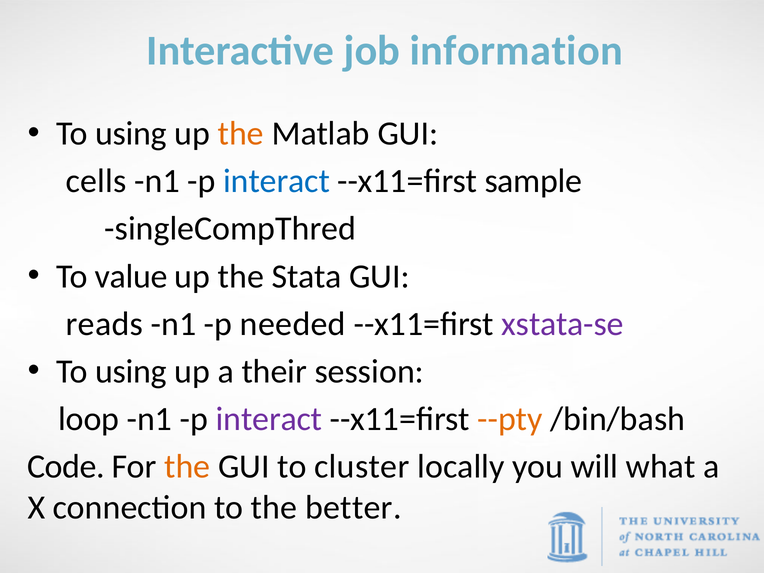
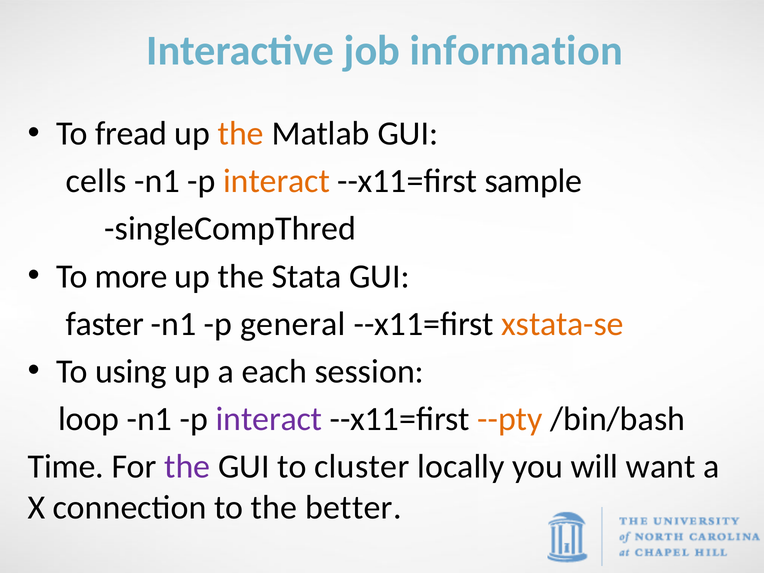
using at (131, 134): using -> fread
interact at (277, 181) colour: blue -> orange
value: value -> more
reads: reads -> faster
needed: needed -> general
xstata-se colour: purple -> orange
their: their -> each
Code: Code -> Time
the at (187, 467) colour: orange -> purple
what: what -> want
